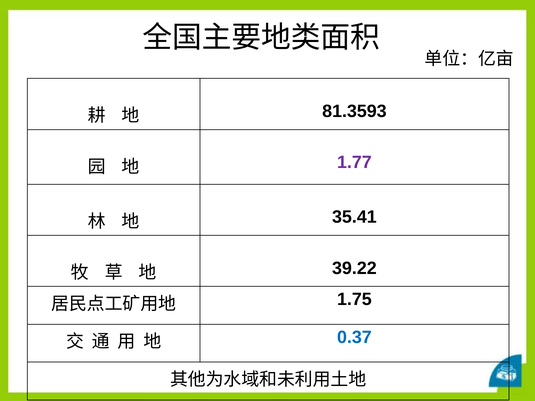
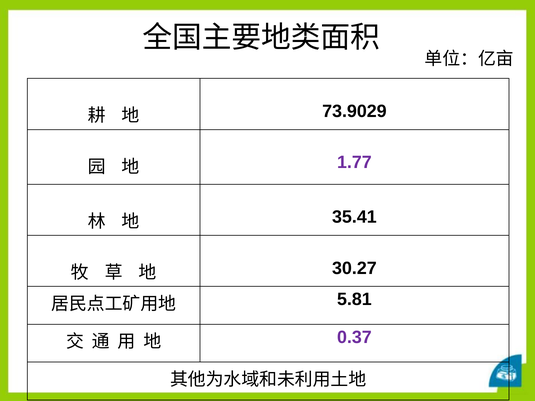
81.3593: 81.3593 -> 73.9029
39.22: 39.22 -> 30.27
1.75: 1.75 -> 5.81
0.37 colour: blue -> purple
